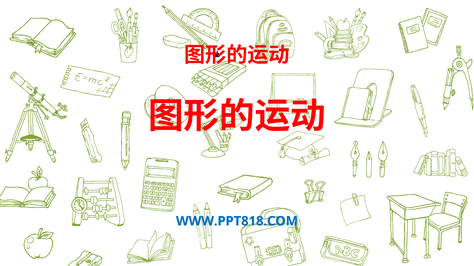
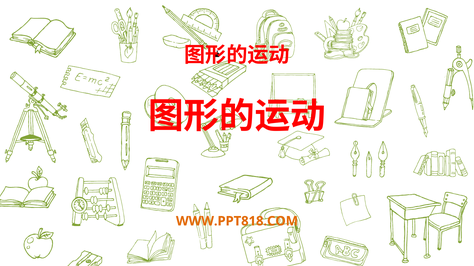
WWW.PPT818.COM colour: blue -> orange
